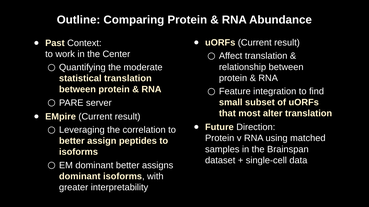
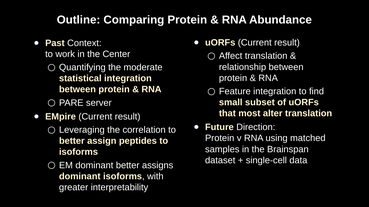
statistical translation: translation -> integration
